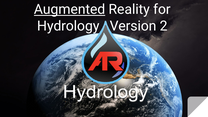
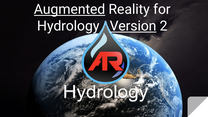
Version underline: none -> present
